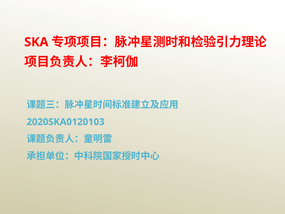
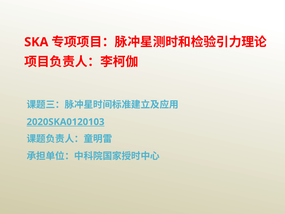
2020SKA0120103 underline: none -> present
